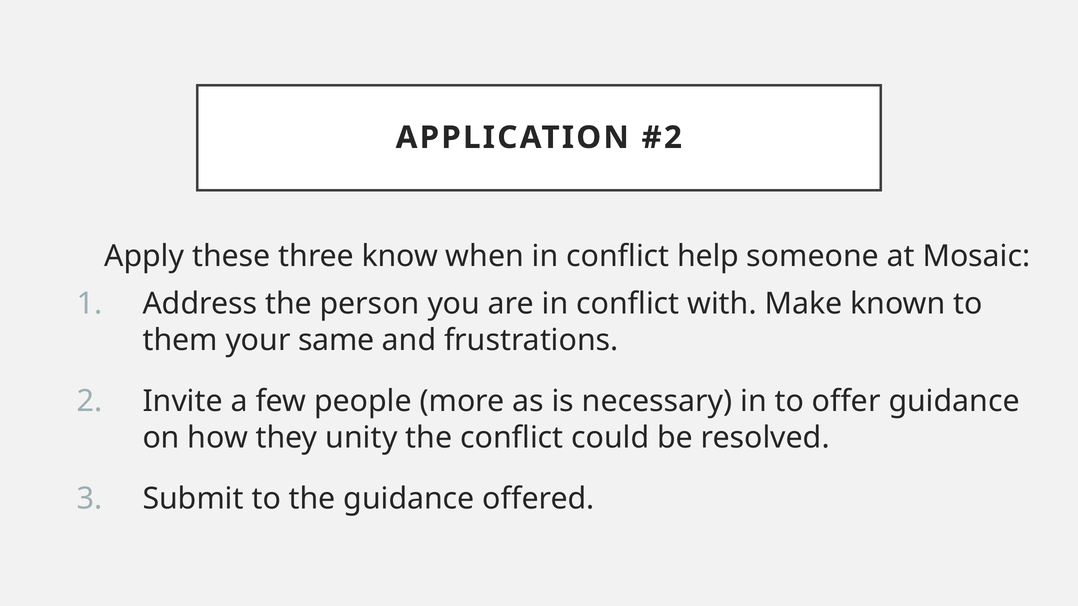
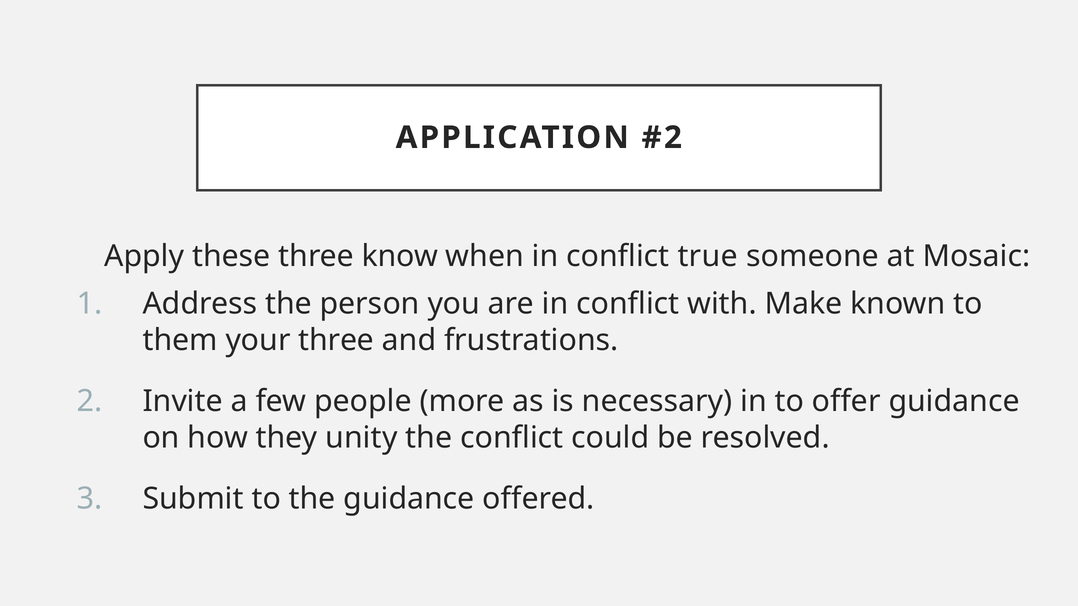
help: help -> true
your same: same -> three
